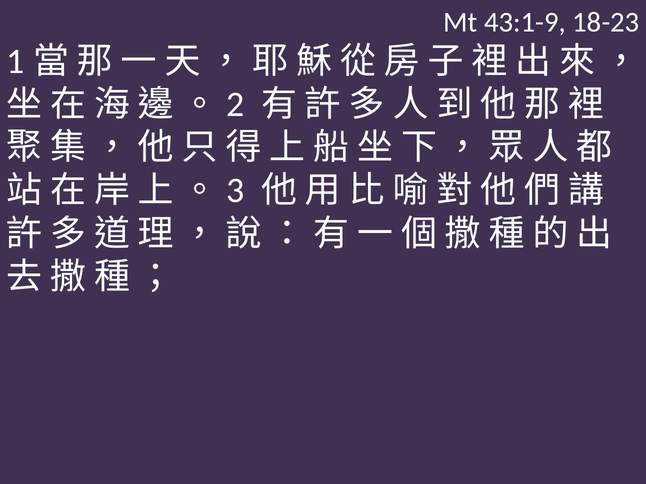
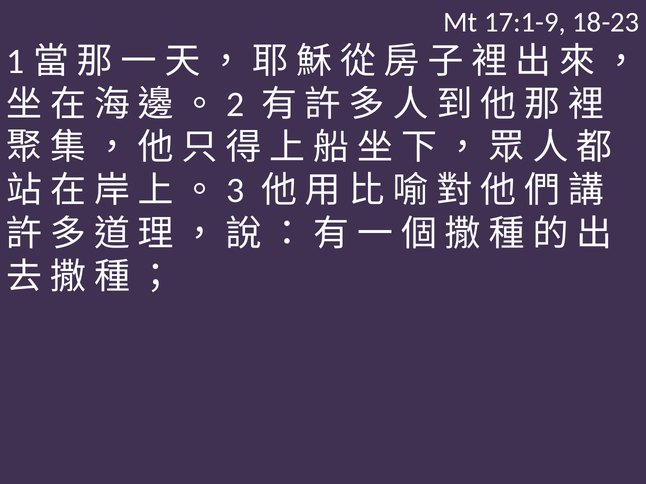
43:1-9: 43:1-9 -> 17:1-9
